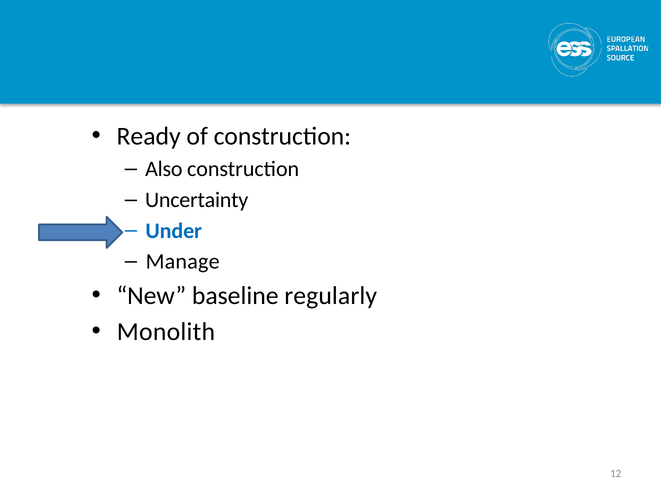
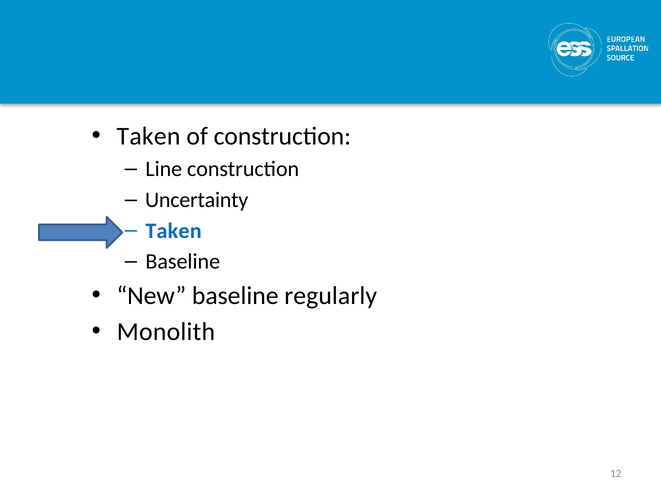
Ready at (149, 136): Ready -> Taken
Also: Also -> Line
Under at (174, 231): Under -> Taken
Manage at (183, 262): Manage -> Baseline
